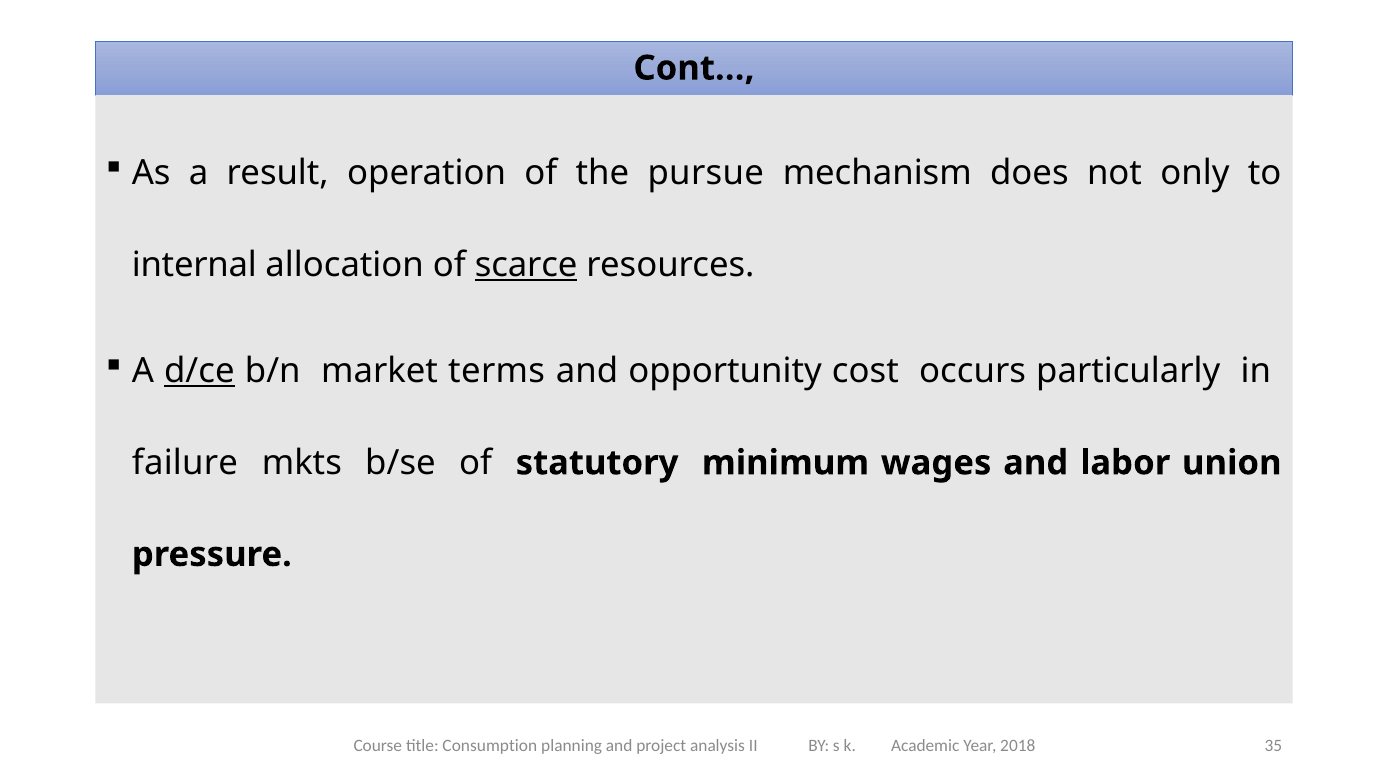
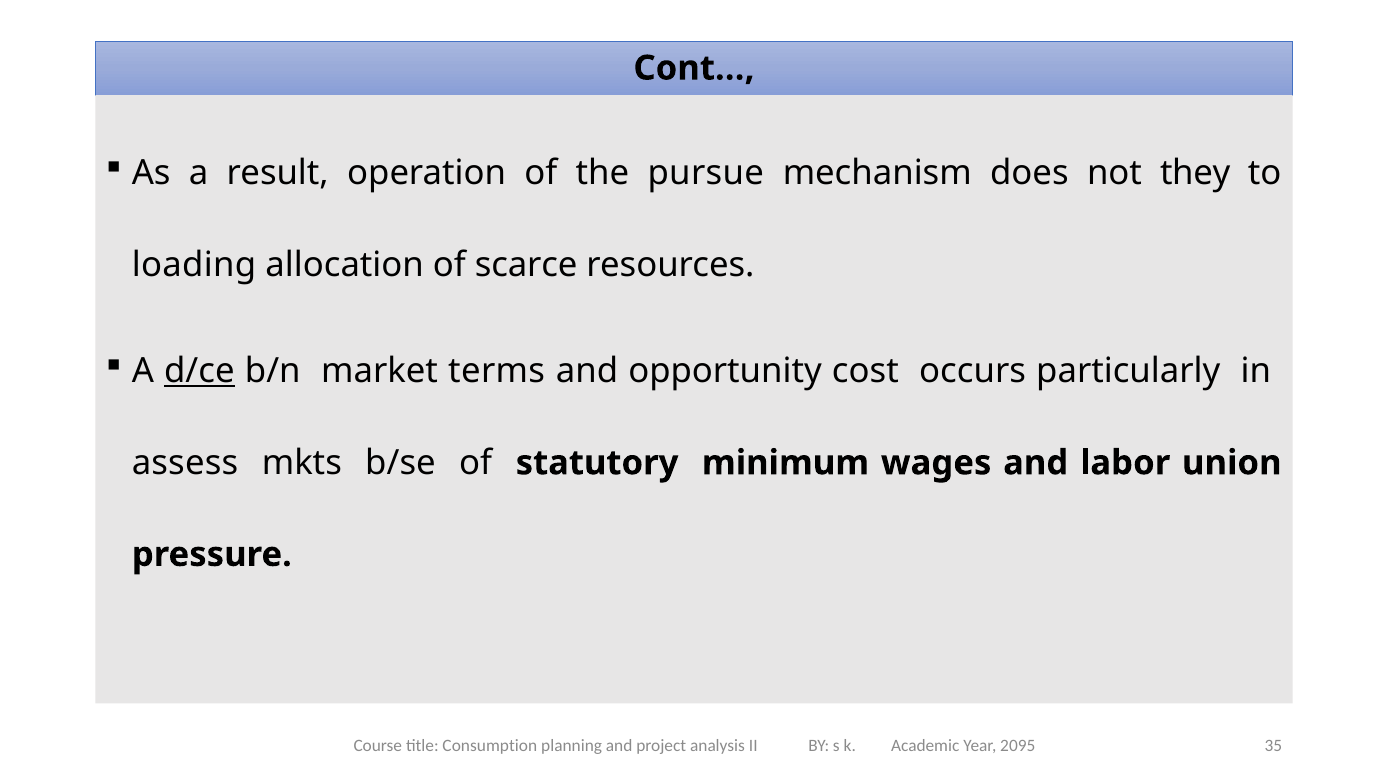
only: only -> they
internal: internal -> loading
scarce underline: present -> none
failure: failure -> assess
2018: 2018 -> 2095
